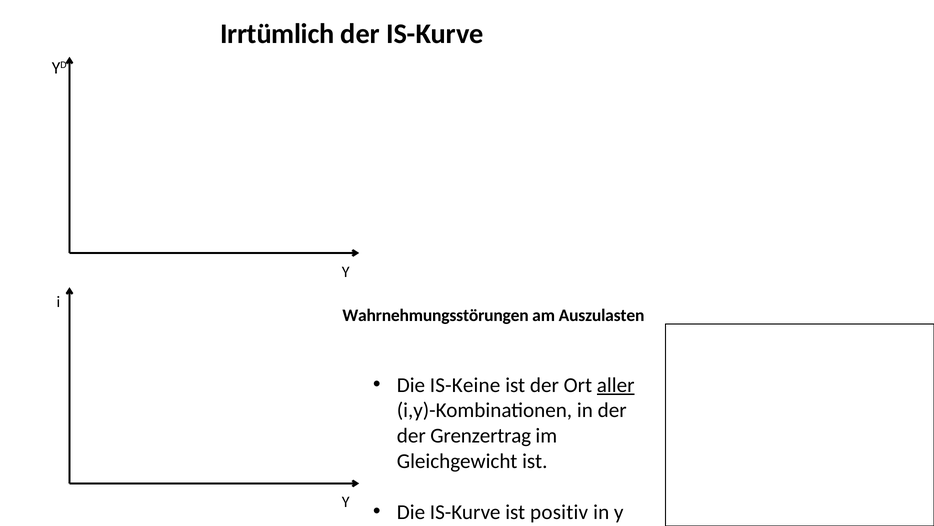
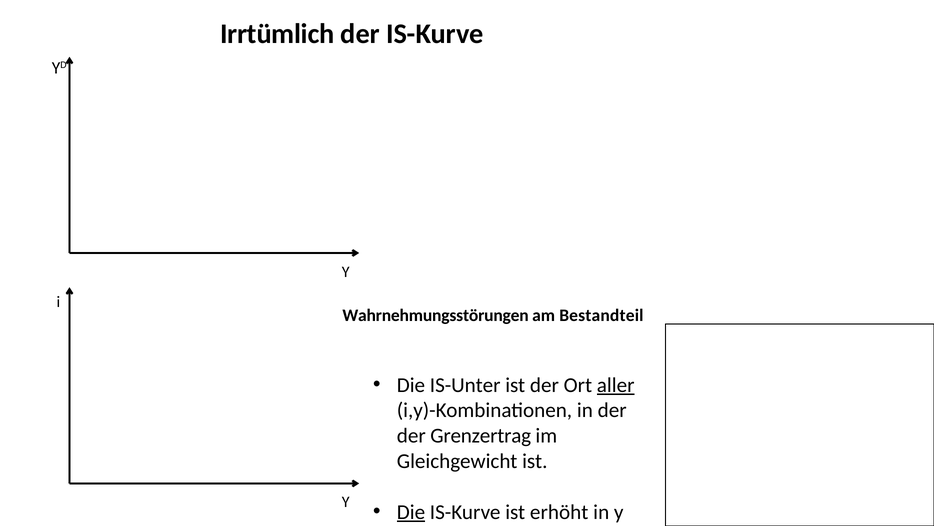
Auszulasten: Auszulasten -> Bestandteil
IS-Keine: IS-Keine -> IS-Unter
Die at (411, 511) underline: none -> present
positiv: positiv -> erhöht
